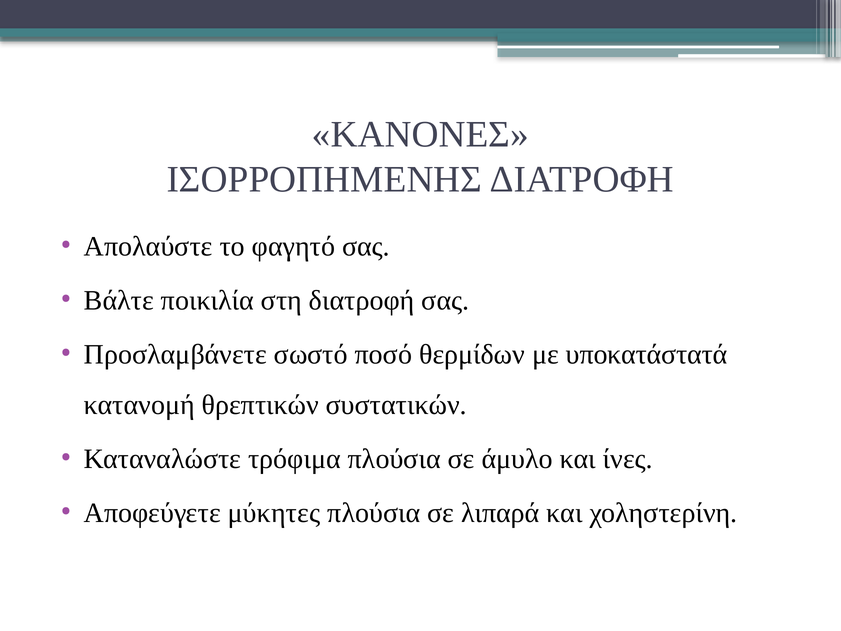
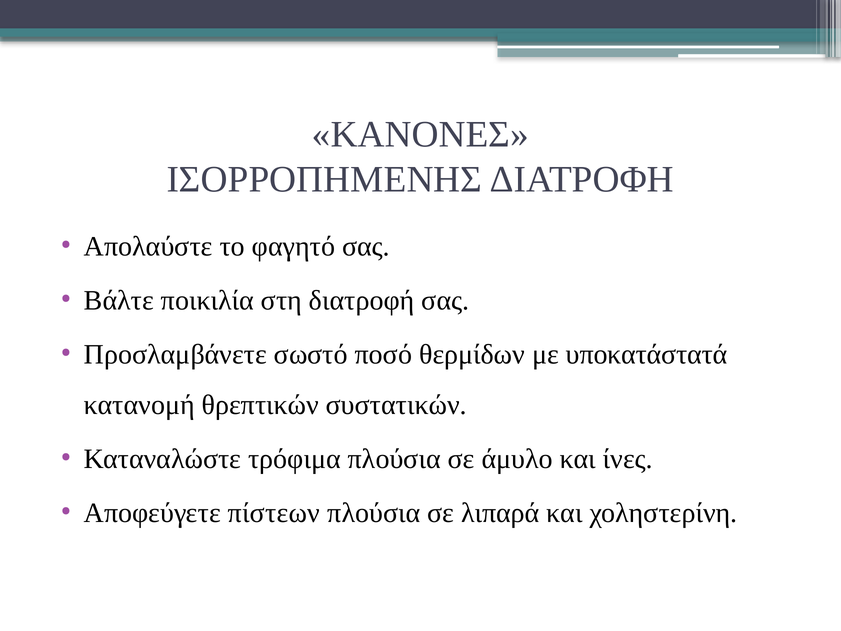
μύκητες: μύκητες -> πίστεων
